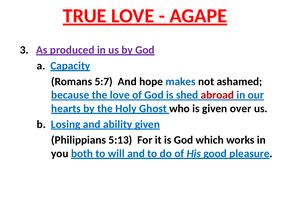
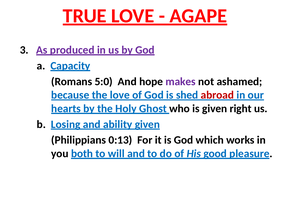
5:7: 5:7 -> 5:0
makes colour: blue -> purple
over: over -> right
5:13: 5:13 -> 0:13
